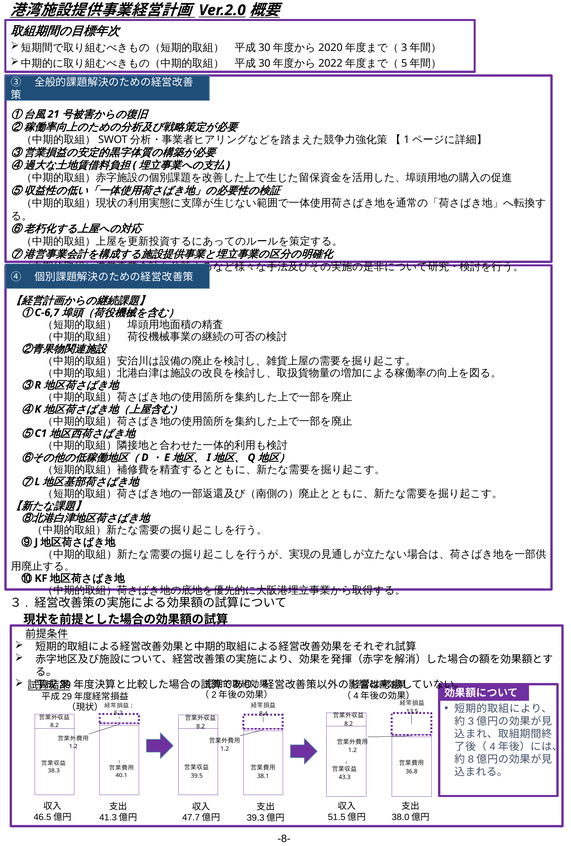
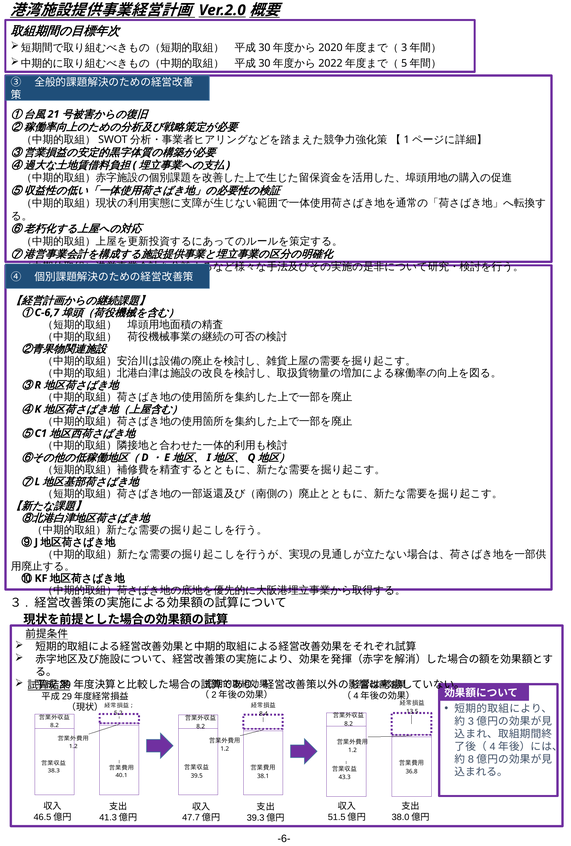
-8-: -8- -> -6-
